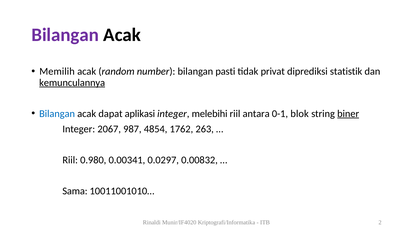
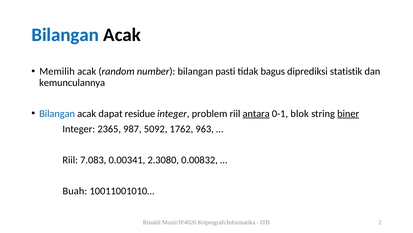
Bilangan at (65, 35) colour: purple -> blue
privat: privat -> bagus
kemunculannya underline: present -> none
aplikasi: aplikasi -> residue
melebihi: melebihi -> problem
antara underline: none -> present
2067: 2067 -> 2365
4854: 4854 -> 5092
263: 263 -> 963
0.980: 0.980 -> 7.083
0.0297: 0.0297 -> 2.3080
Sama: Sama -> Buah
